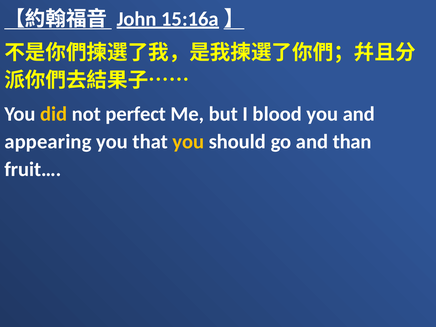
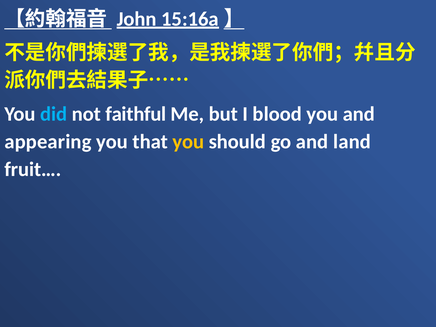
did colour: yellow -> light blue
perfect: perfect -> faithful
than: than -> land
